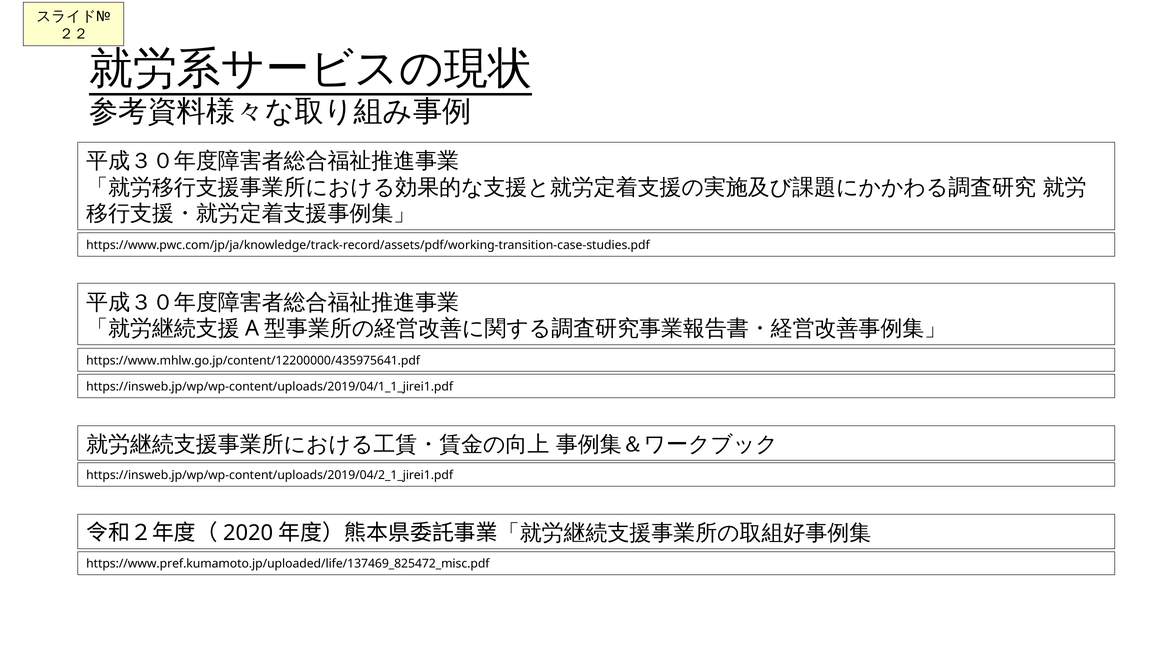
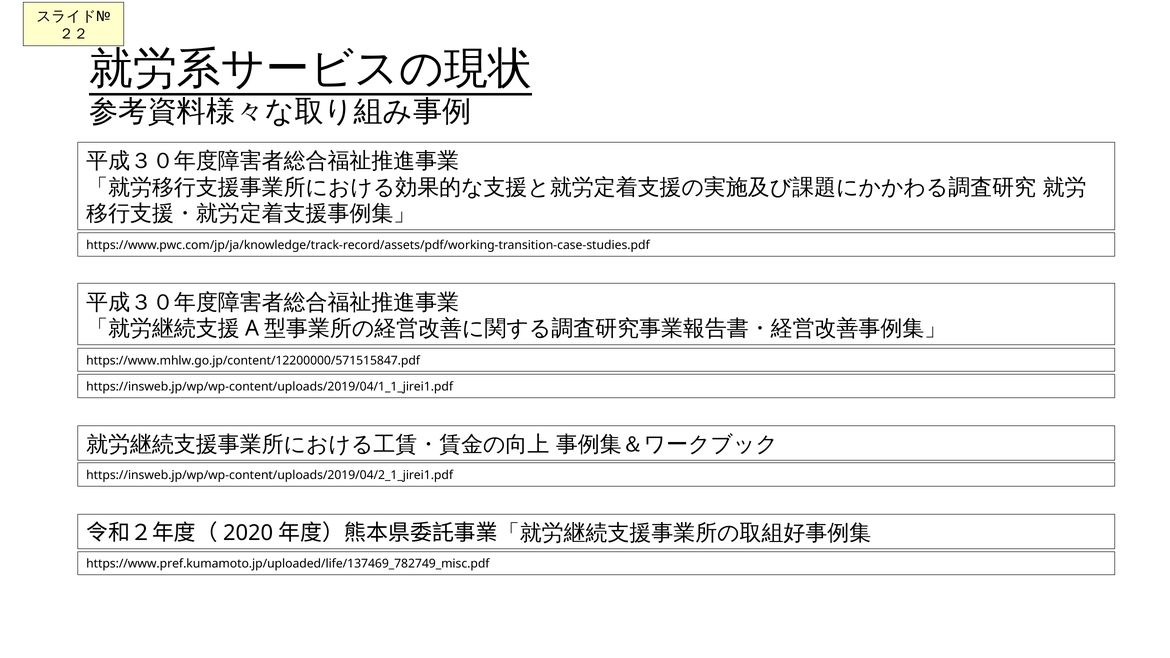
https://www.mhlw.go.jp/content/12200000/435975641.pdf: https://www.mhlw.go.jp/content/12200000/435975641.pdf -> https://www.mhlw.go.jp/content/12200000/571515847.pdf
https://www.pref.kumamoto.jp/uploaded/life/137469_825472_misc.pdf: https://www.pref.kumamoto.jp/uploaded/life/137469_825472_misc.pdf -> https://www.pref.kumamoto.jp/uploaded/life/137469_782749_misc.pdf
